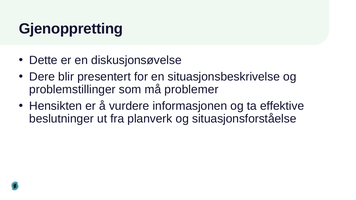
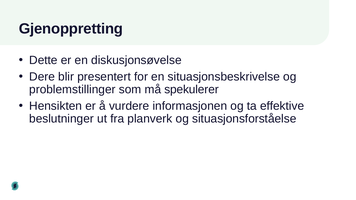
problemer: problemer -> spekulerer
